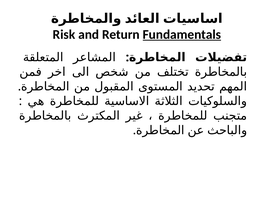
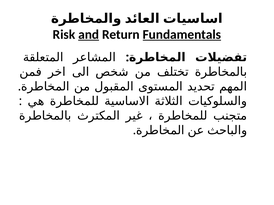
and underline: none -> present
